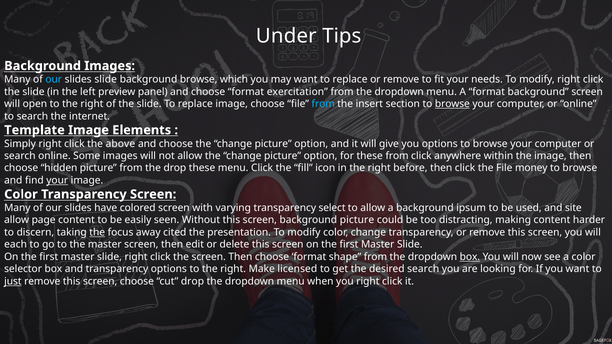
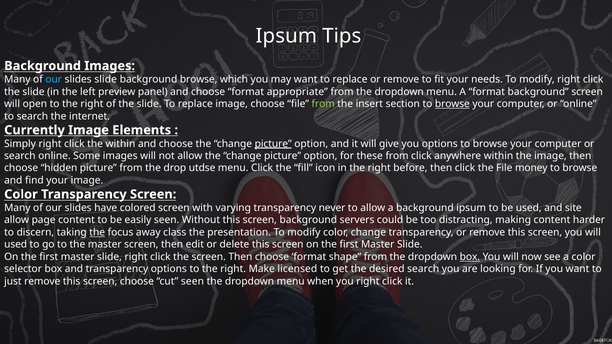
Under at (286, 36): Under -> Ipsum
exercitation: exercitation -> appropriate
from at (323, 104) colour: light blue -> light green
Template: Template -> Currently
the above: above -> within
picture at (273, 144) underline: none -> present
drop these: these -> utdse
your at (57, 180) underline: present -> none
select: select -> never
background picture: picture -> servers
cited: cited -> class
each at (16, 245): each -> used
just underline: present -> none
cut drop: drop -> seen
